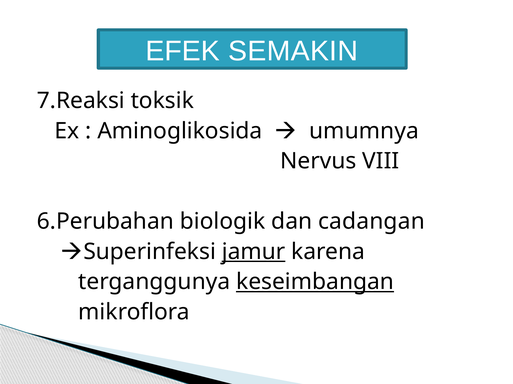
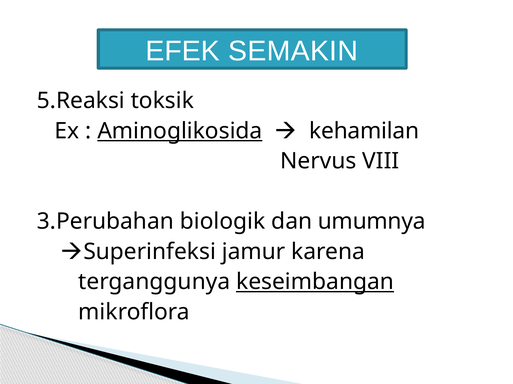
7.Reaksi: 7.Reaksi -> 5.Reaksi
Aminoglikosida underline: none -> present
umumnya: umumnya -> kehamilan
6.Perubahan: 6.Perubahan -> 3.Perubahan
cadangan: cadangan -> umumnya
jamur underline: present -> none
